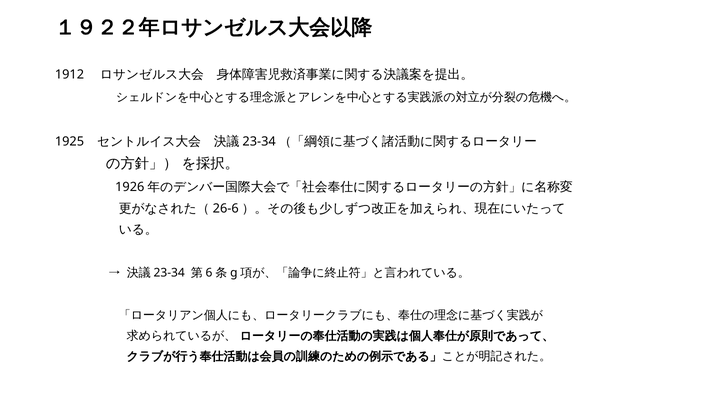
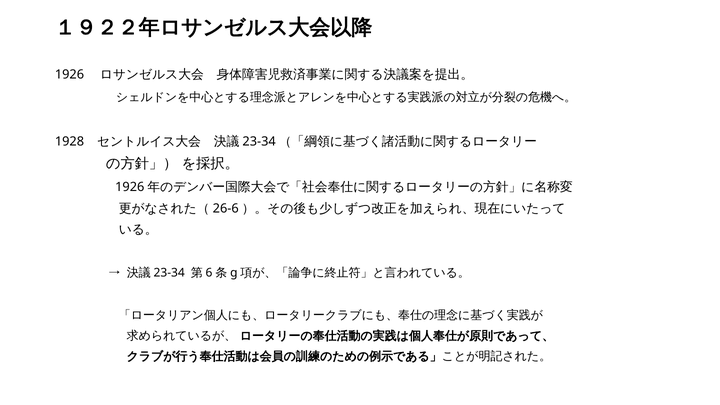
1912: 1912 -> 1926
1925: 1925 -> 1928
